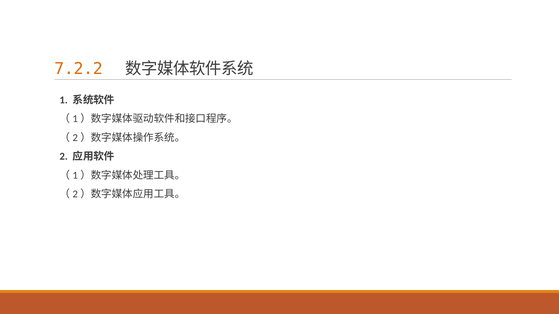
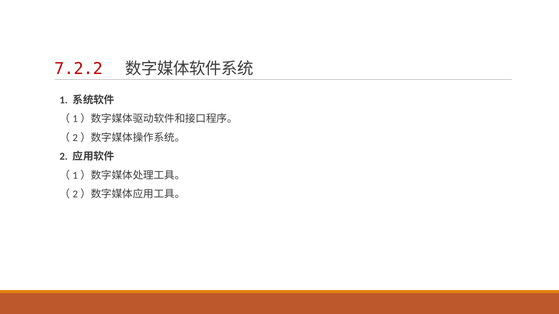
7.2.2 colour: orange -> red
